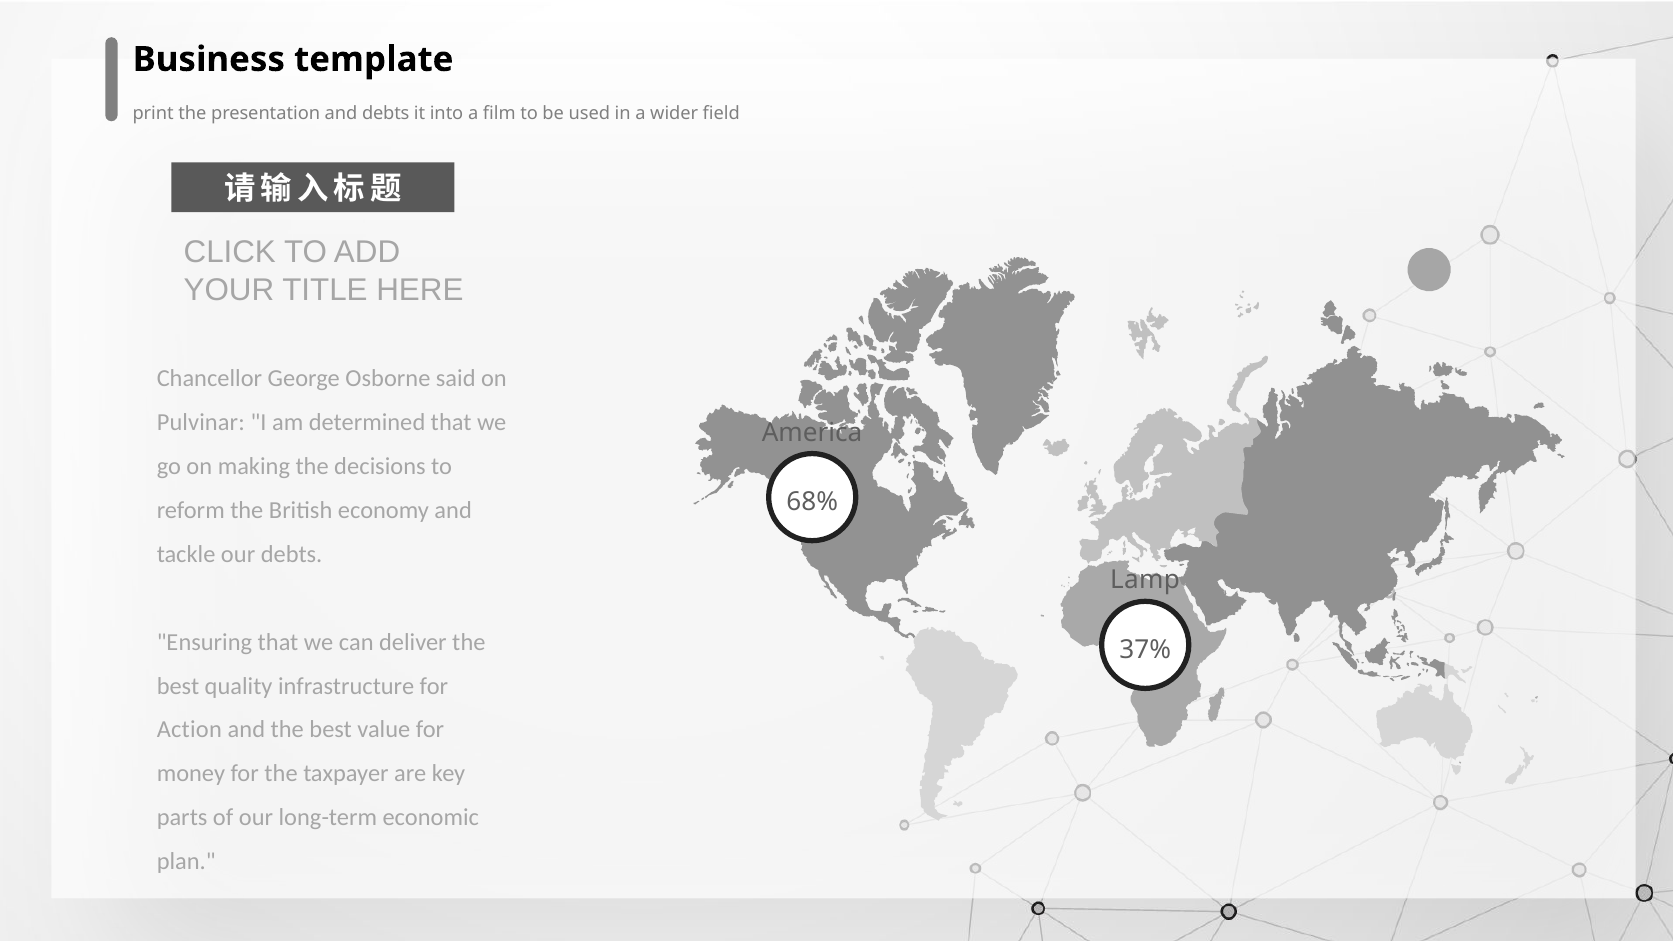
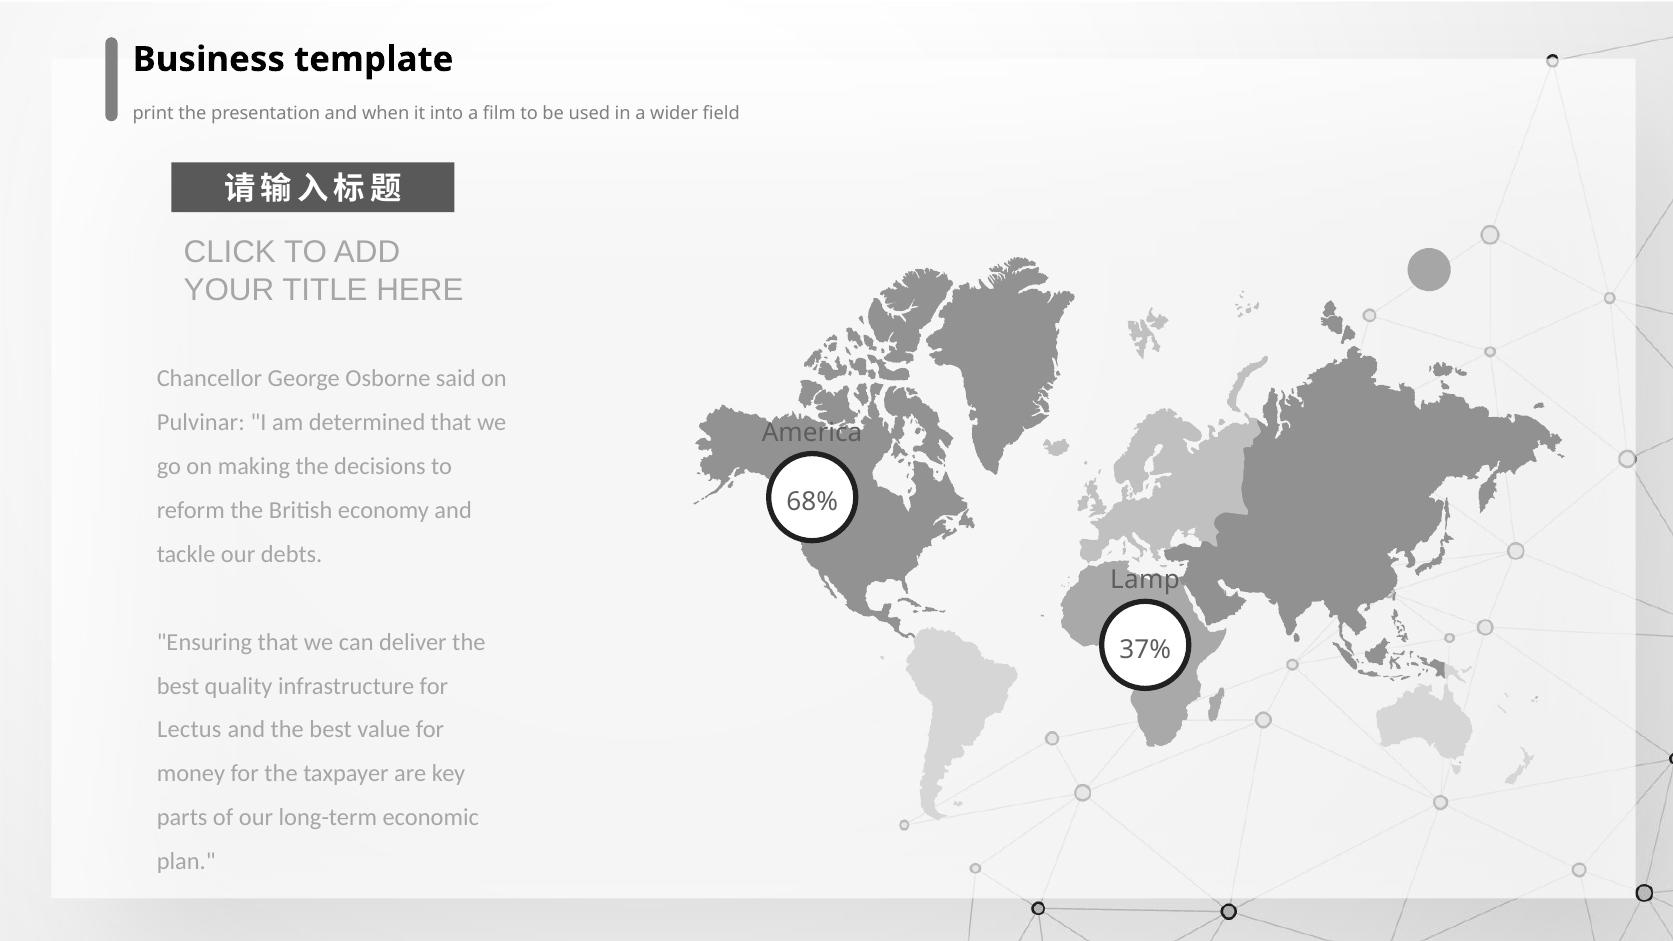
and debts: debts -> when
Action: Action -> Lectus
